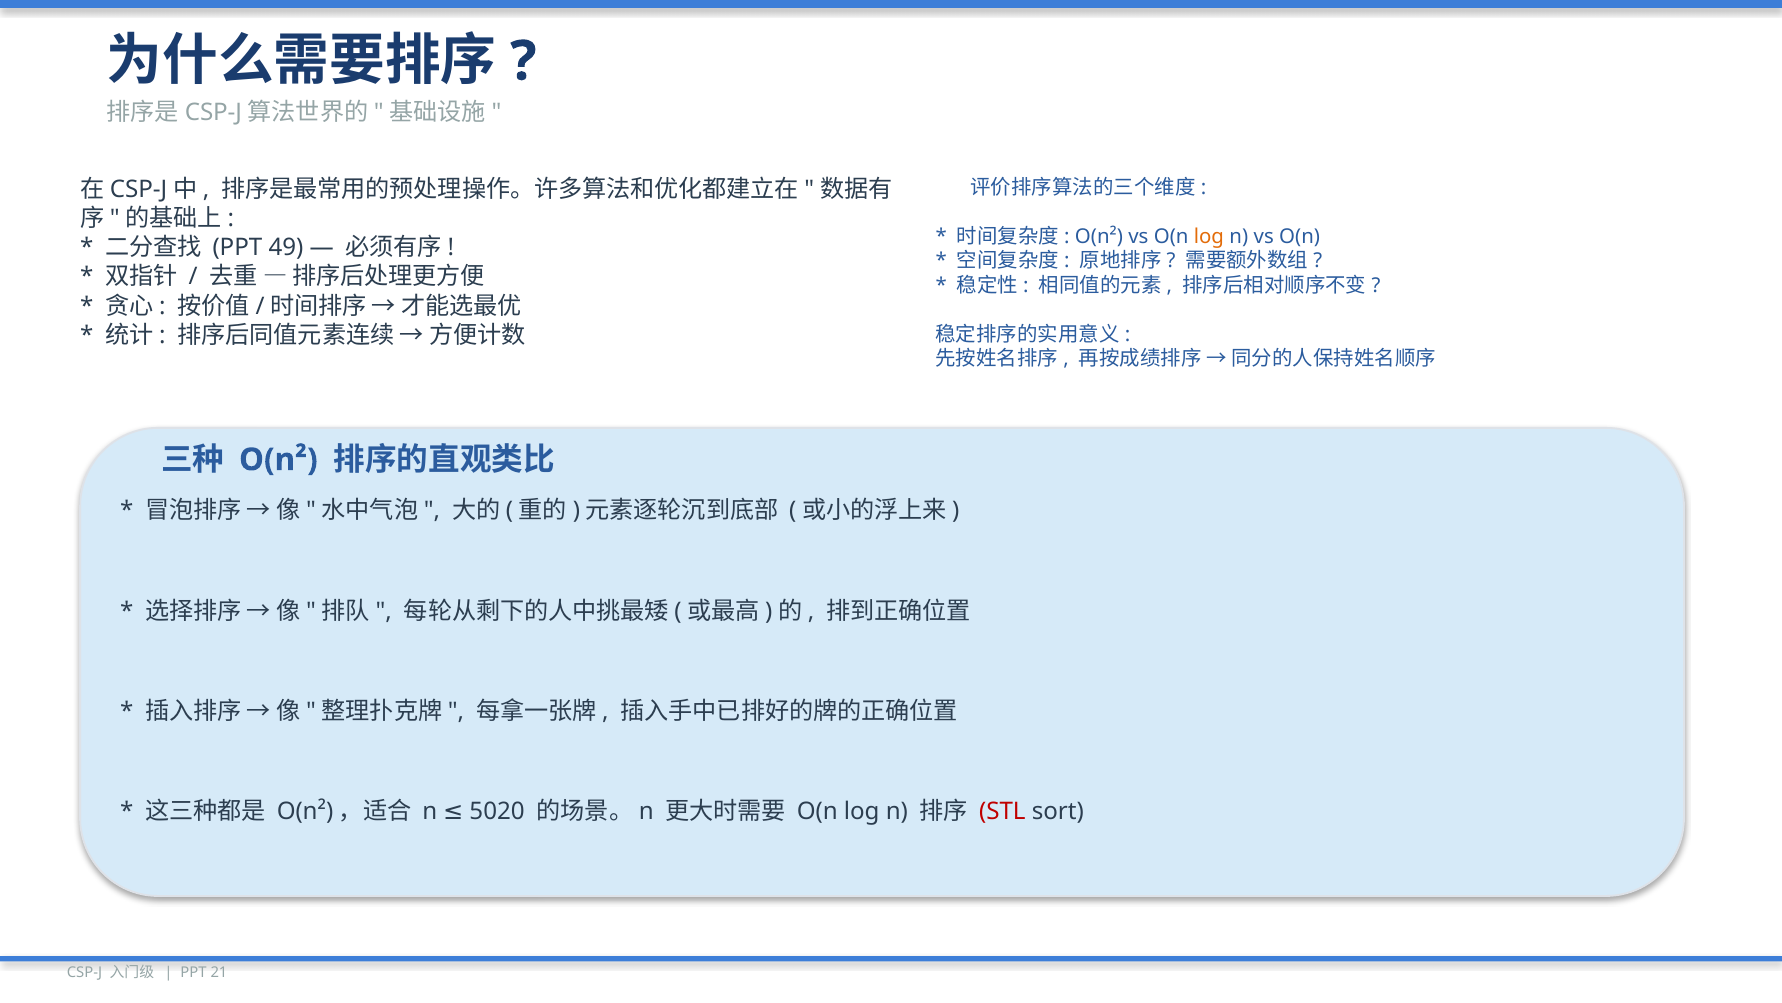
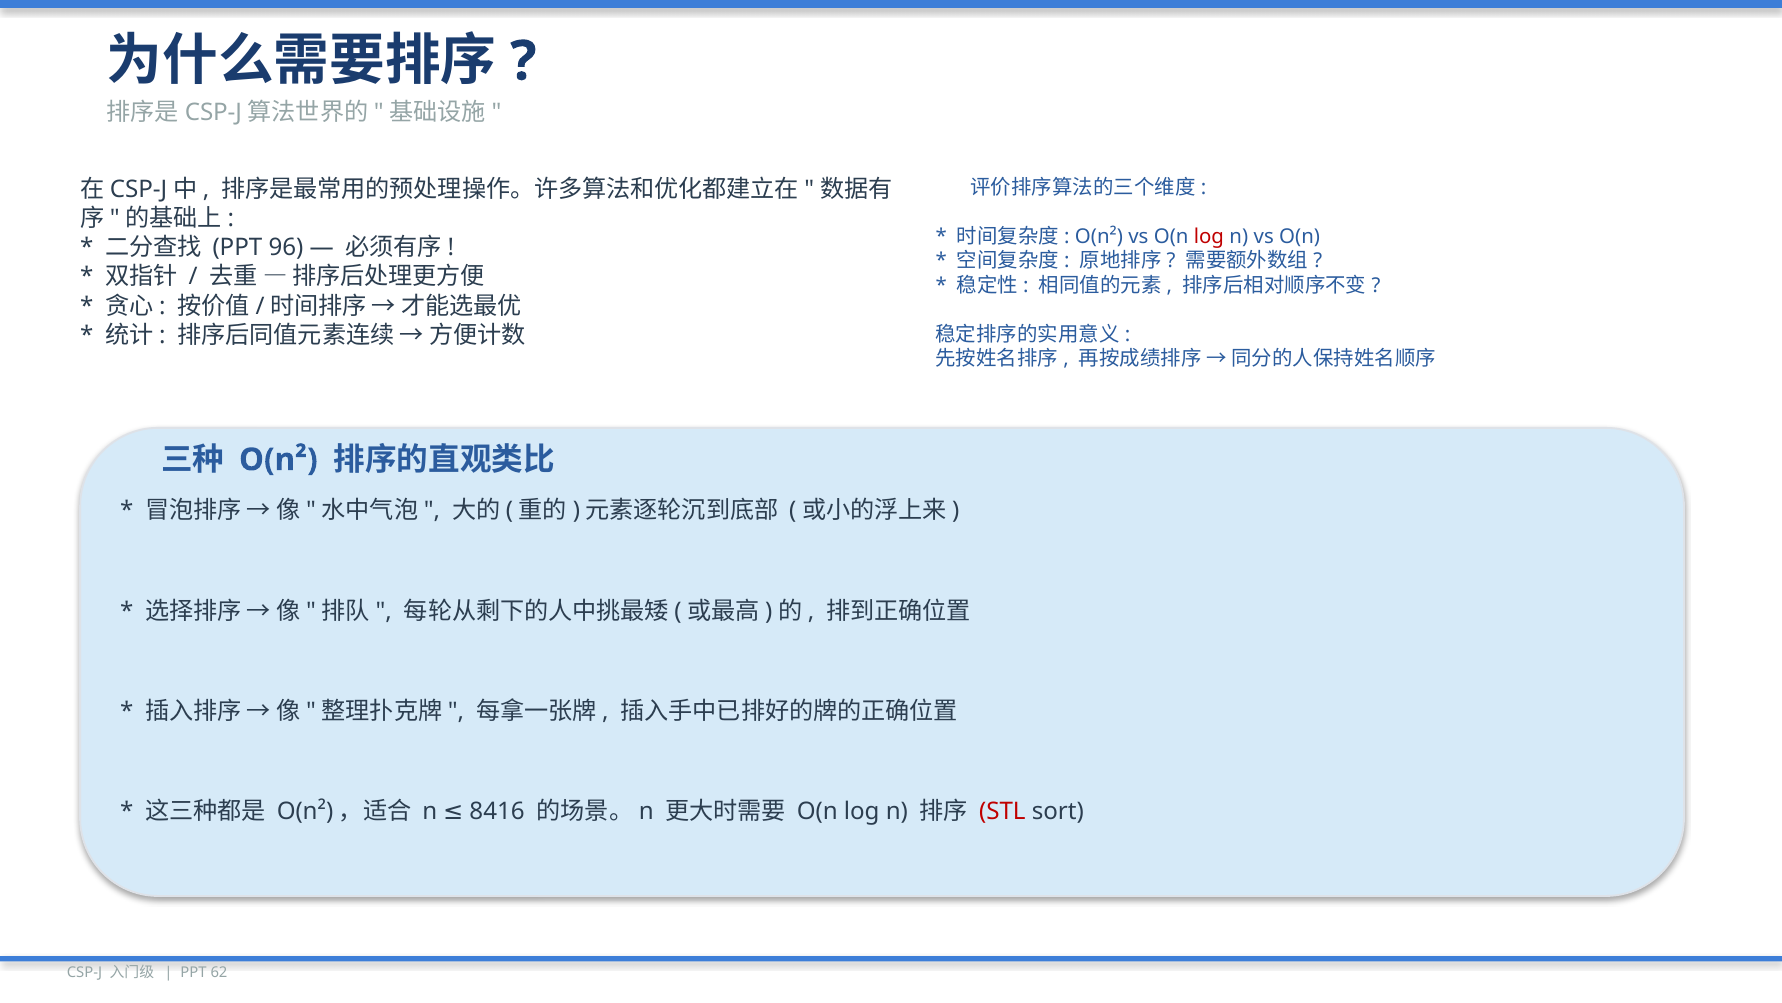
log at (1209, 236) colour: orange -> red
49: 49 -> 96
5020: 5020 -> 8416
21: 21 -> 62
